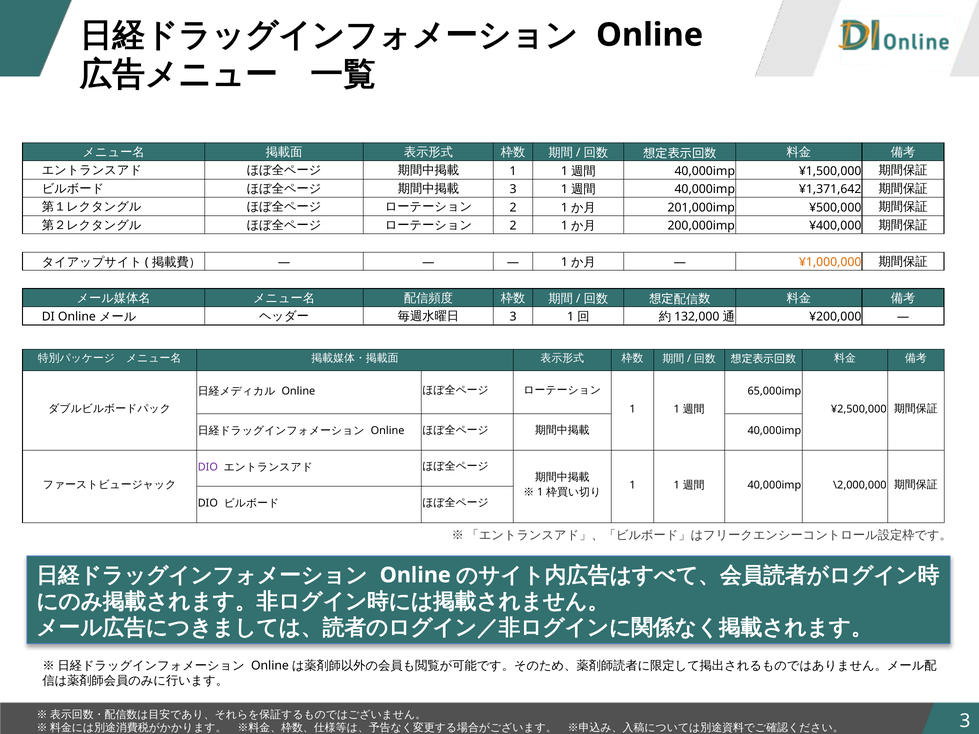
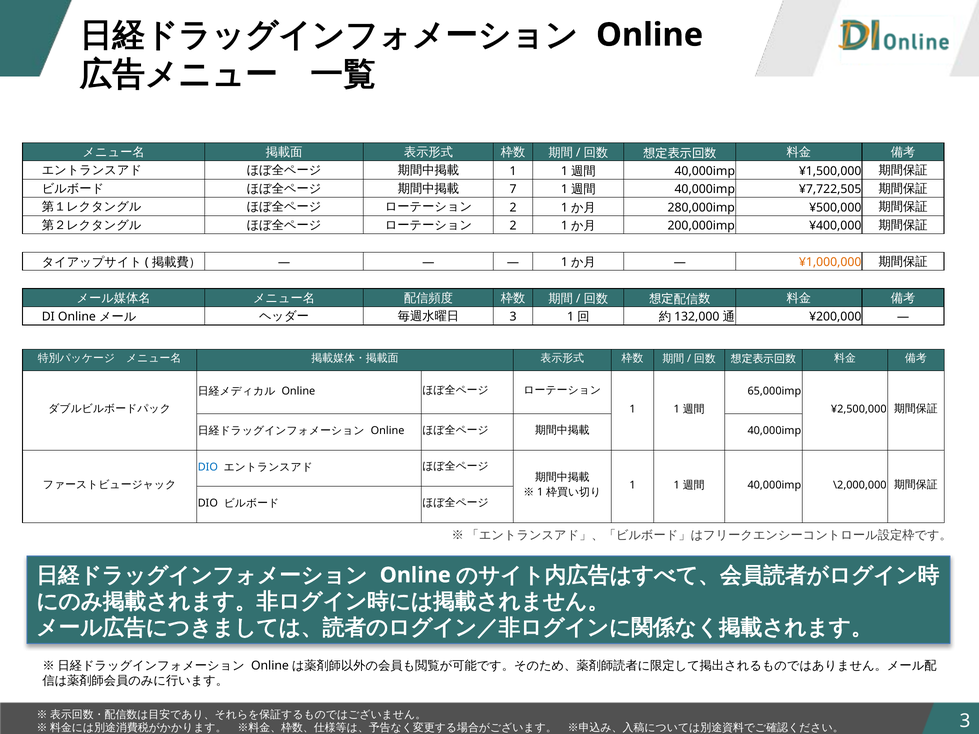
3 at (513, 189): 3 -> 7
¥1,371,642: ¥1,371,642 -> ¥7,722,505
201,000imp: 201,000imp -> 280,000imp
DIO at (208, 467) colour: purple -> blue
